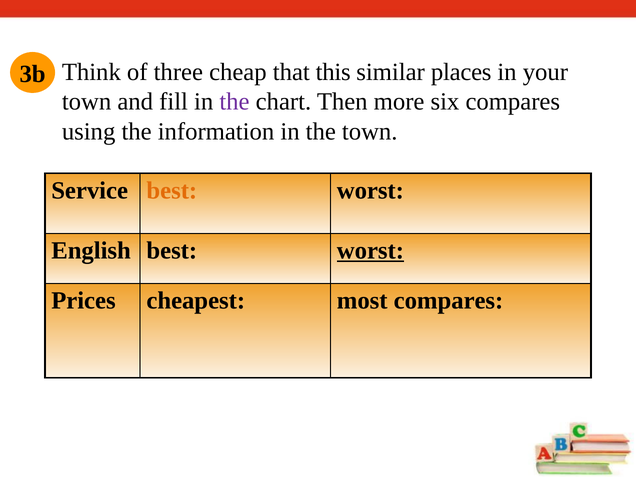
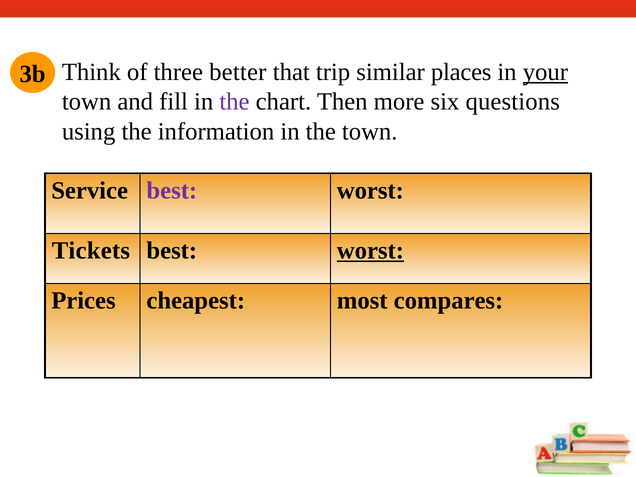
cheap: cheap -> better
this: this -> trip
your underline: none -> present
six compares: compares -> questions
best at (172, 190) colour: orange -> purple
English: English -> Tickets
